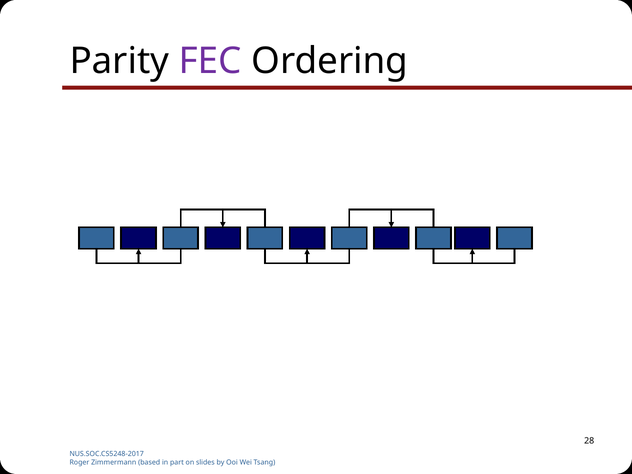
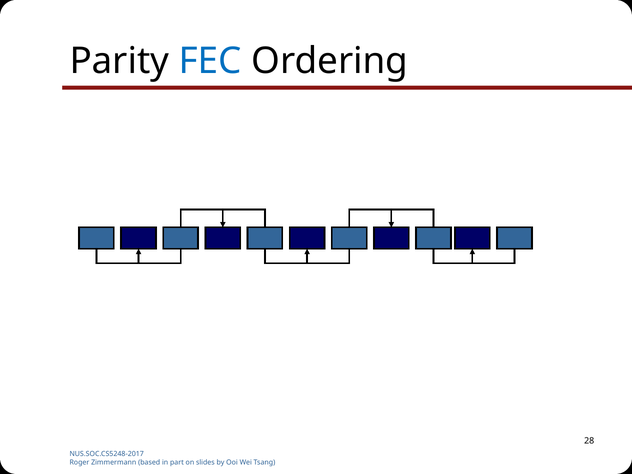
FEC colour: purple -> blue
